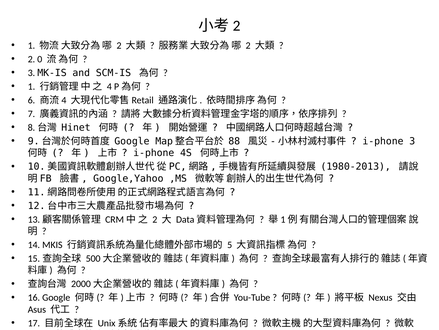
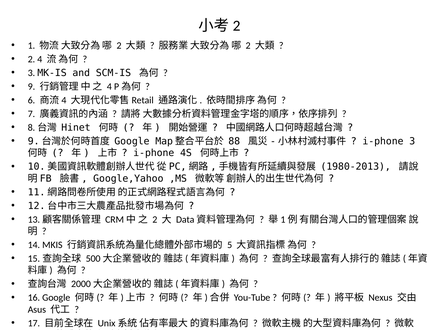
2 0: 0 -> 4
1 at (31, 86): 1 -> 9
